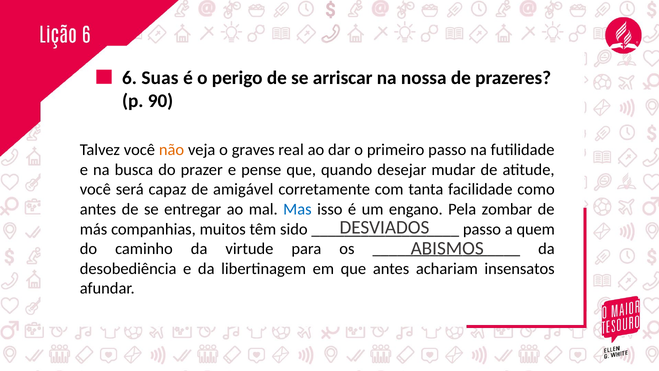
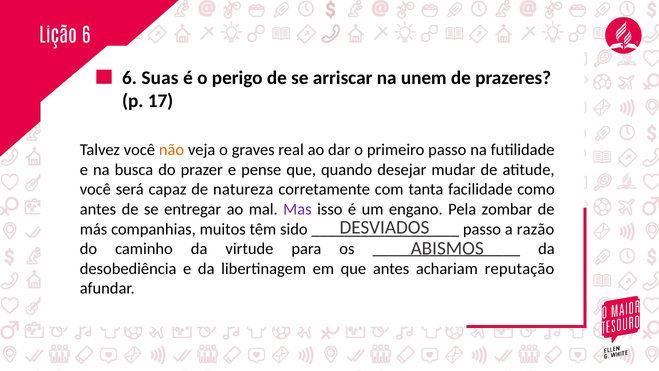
nossa: nossa -> unem
90: 90 -> 17
amigável: amigável -> natureza
Mas colour: blue -> purple
quem: quem -> razão
insensatos: insensatos -> reputação
